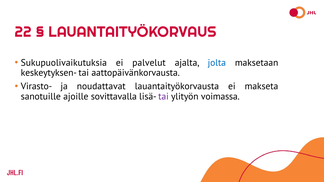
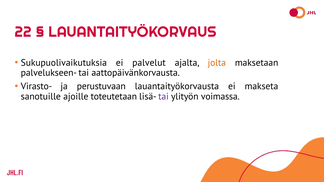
jolta colour: blue -> orange
keskeytyksen-: keskeytyksen- -> palvelukseen-
noudattavat: noudattavat -> perustuvaan
sovittavalla: sovittavalla -> toteutetaan
